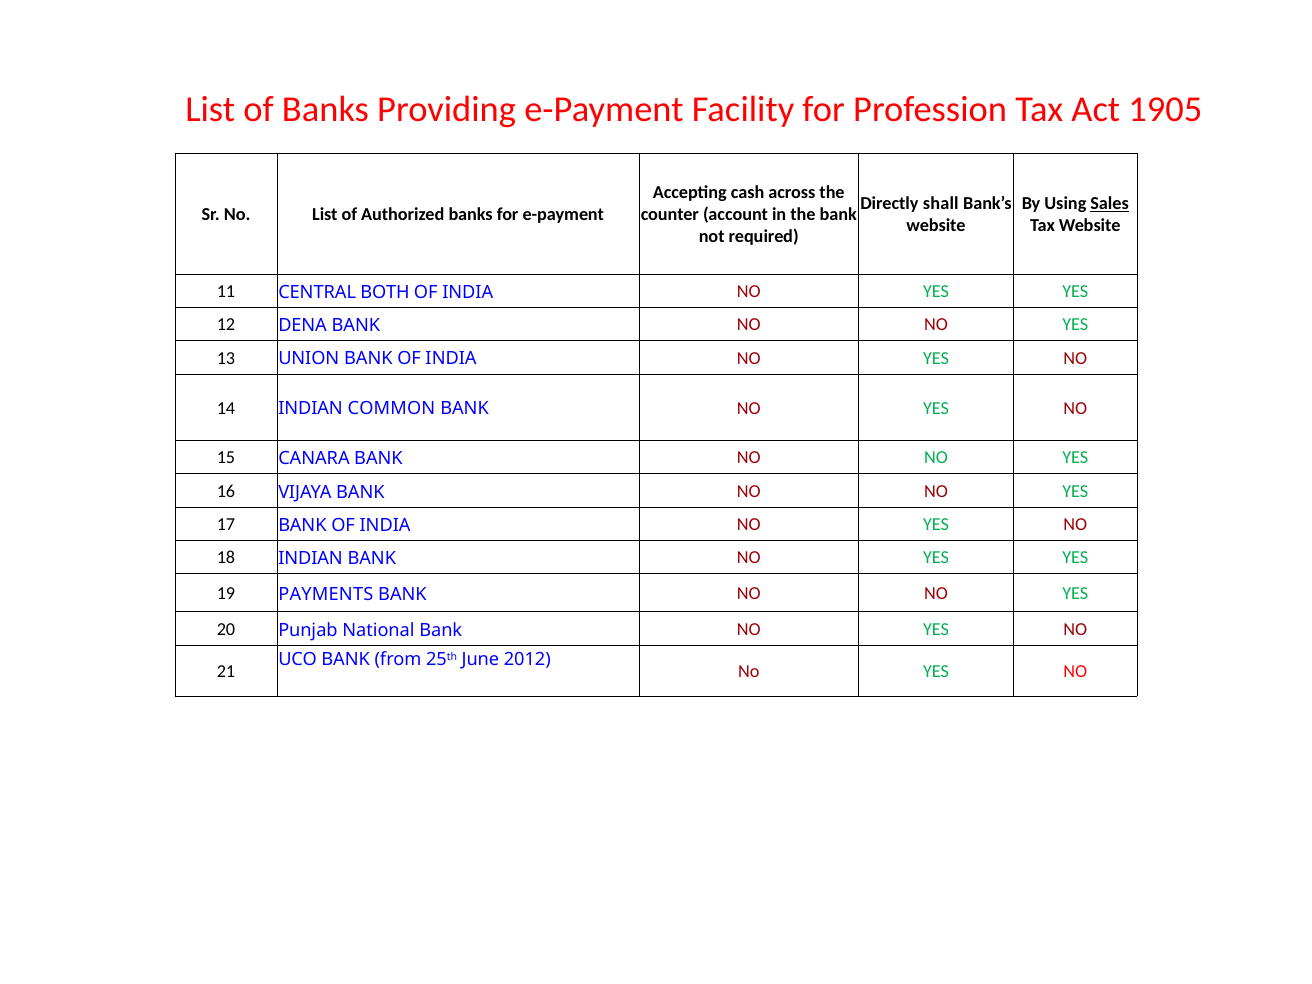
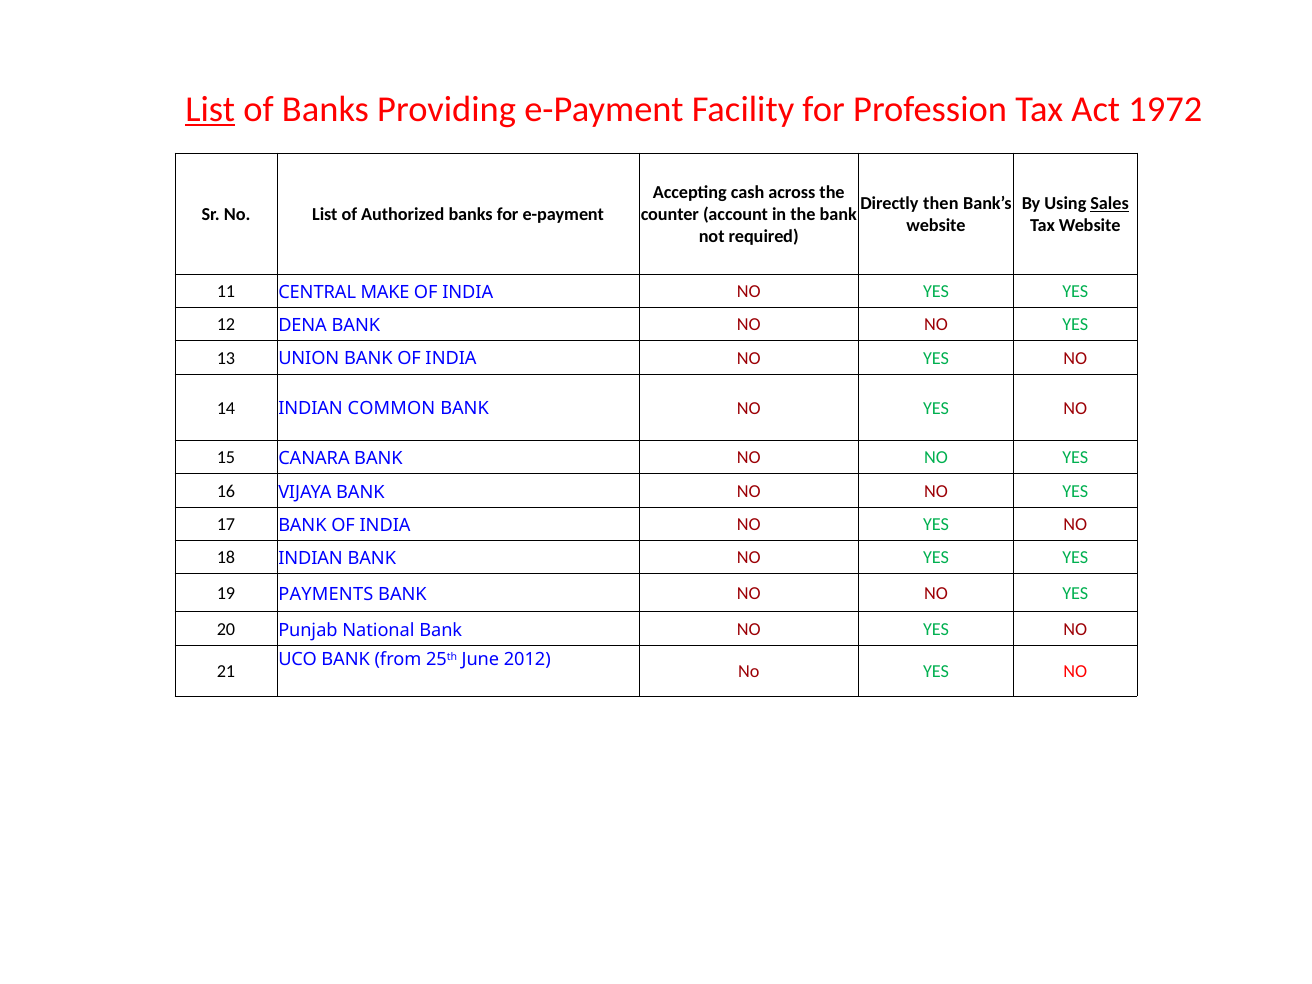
List at (210, 110) underline: none -> present
1905: 1905 -> 1972
shall: shall -> then
BOTH: BOTH -> MAKE
